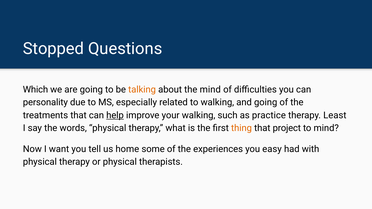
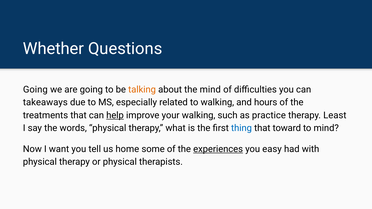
Stopped: Stopped -> Whether
Which at (35, 90): Which -> Going
personality: personality -> takeaways
and going: going -> hours
thing colour: orange -> blue
project: project -> toward
experiences underline: none -> present
